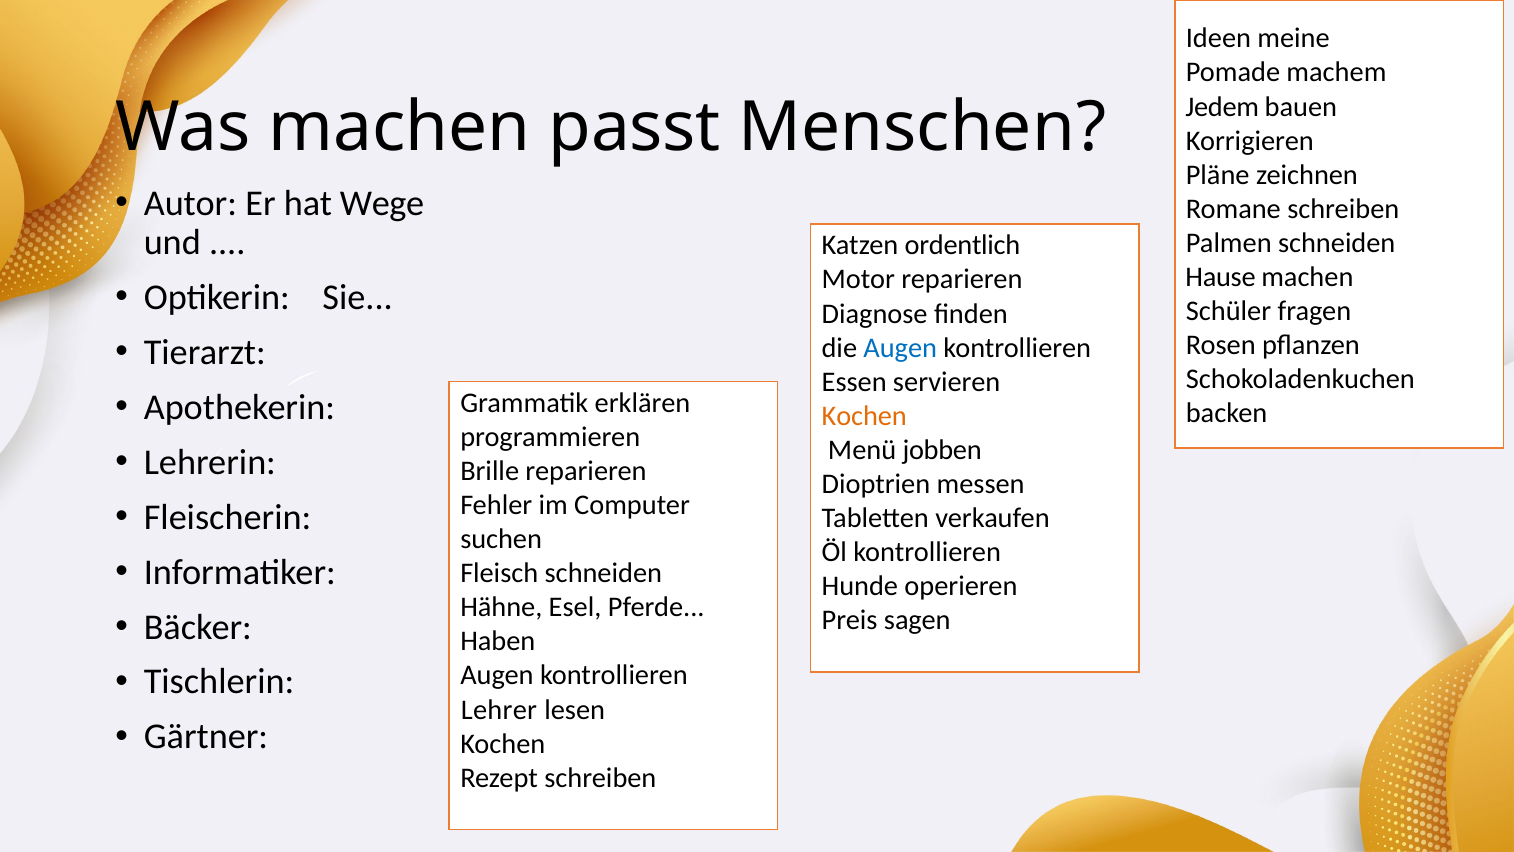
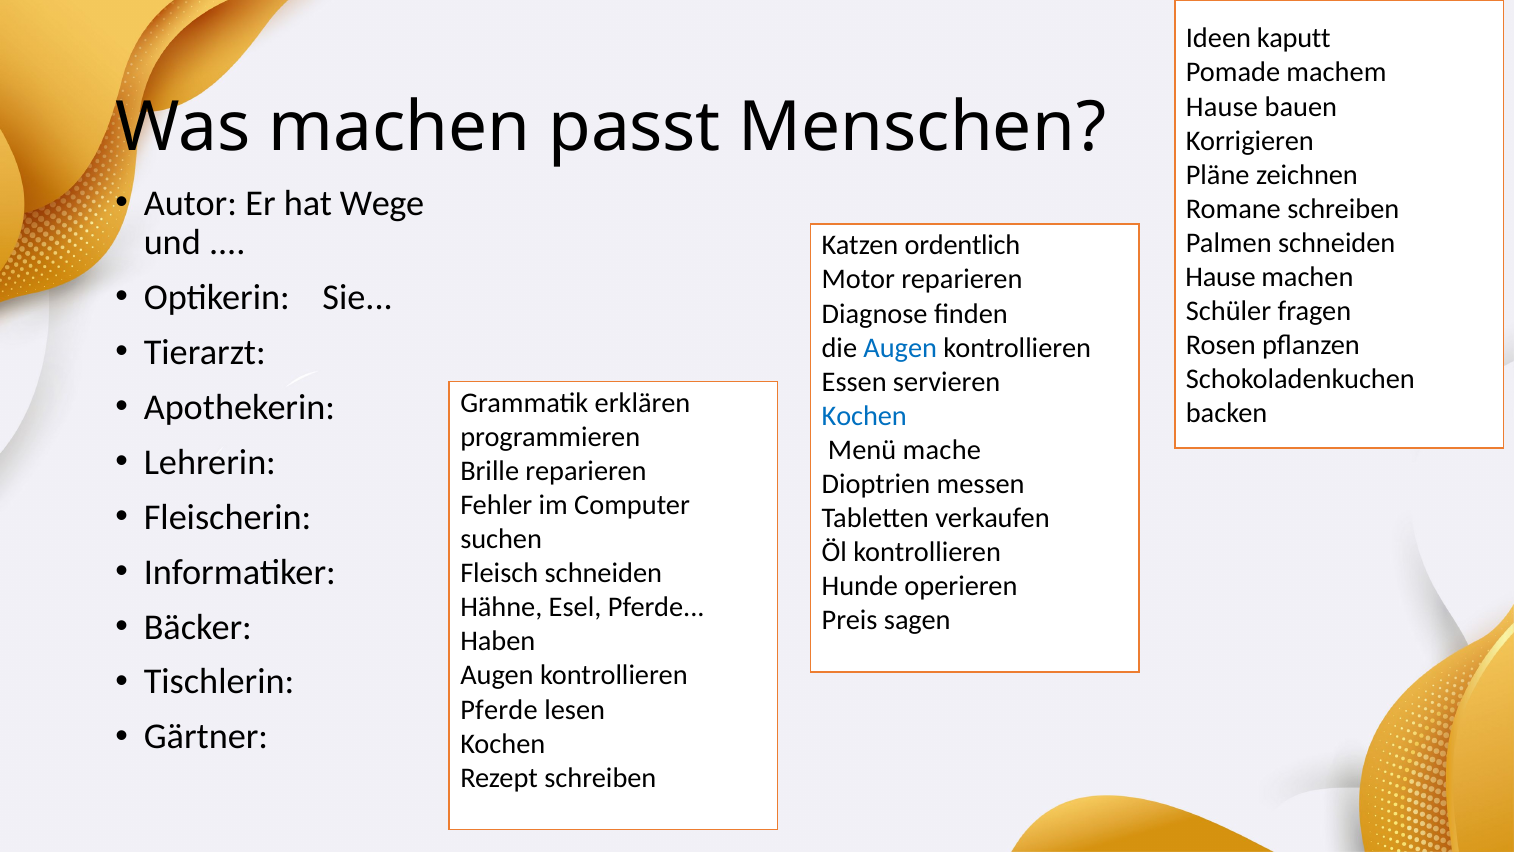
meine: meine -> kaputt
Jedem at (1222, 107): Jedem -> Hause
Kochen at (864, 416) colour: orange -> blue
jobben: jobben -> mache
Lehrer at (499, 709): Lehrer -> Pferde
